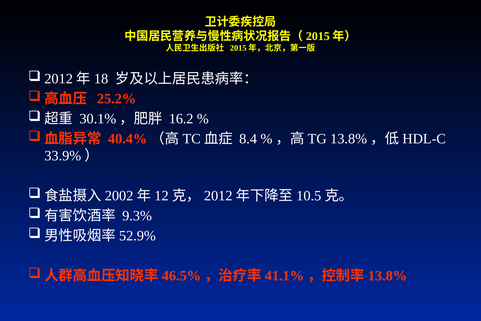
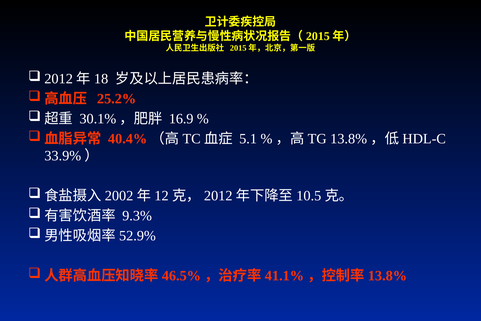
16.2: 16.2 -> 16.9
8.4: 8.4 -> 5.1
